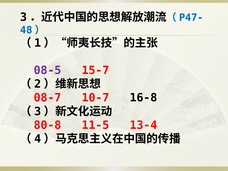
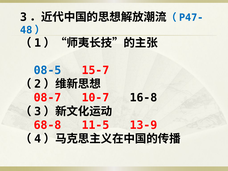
08-5 colour: purple -> blue
80-8: 80-8 -> 68-8
13-4: 13-4 -> 13-9
